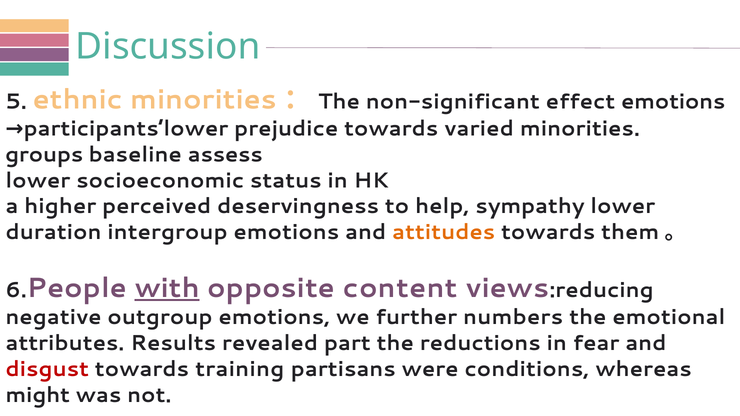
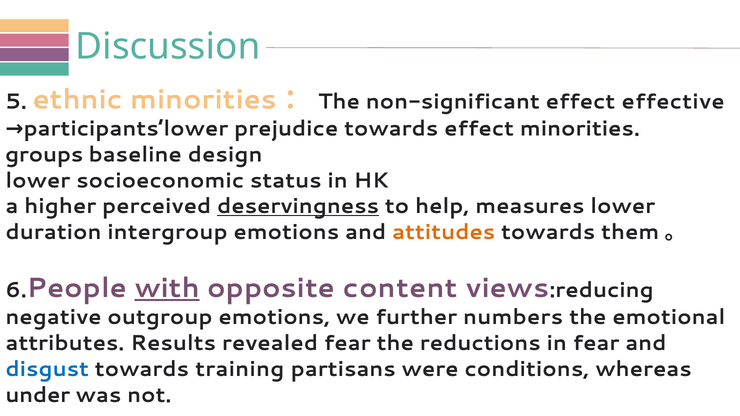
effect emotions: emotions -> effective
towards varied: varied -> effect
assess: assess -> design
deservingness underline: none -> present
sympathy: sympathy -> measures
revealed part: part -> fear
disgust colour: red -> blue
might: might -> under
